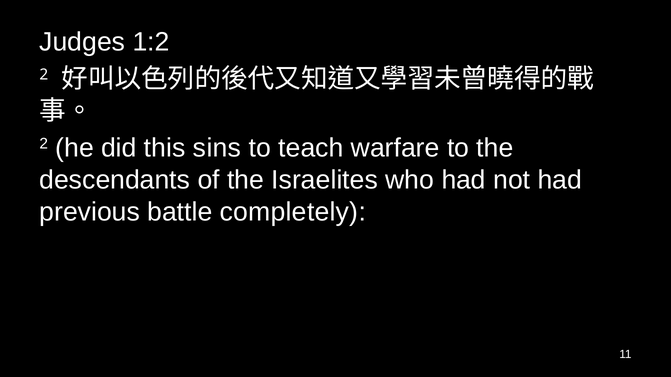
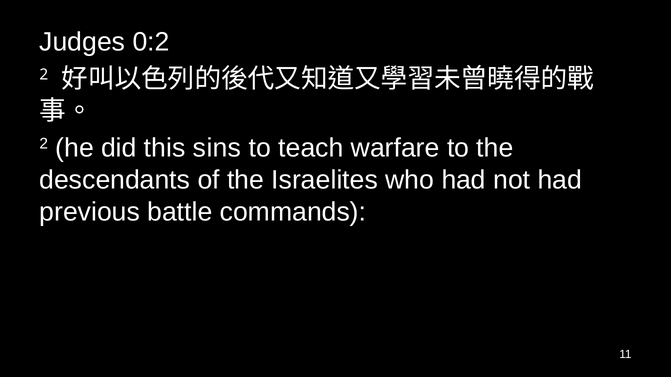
1:2: 1:2 -> 0:2
completely: completely -> commands
